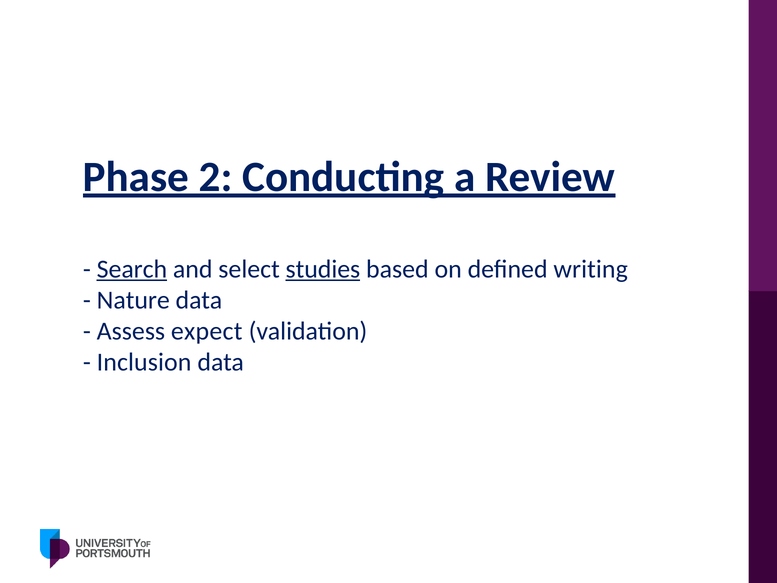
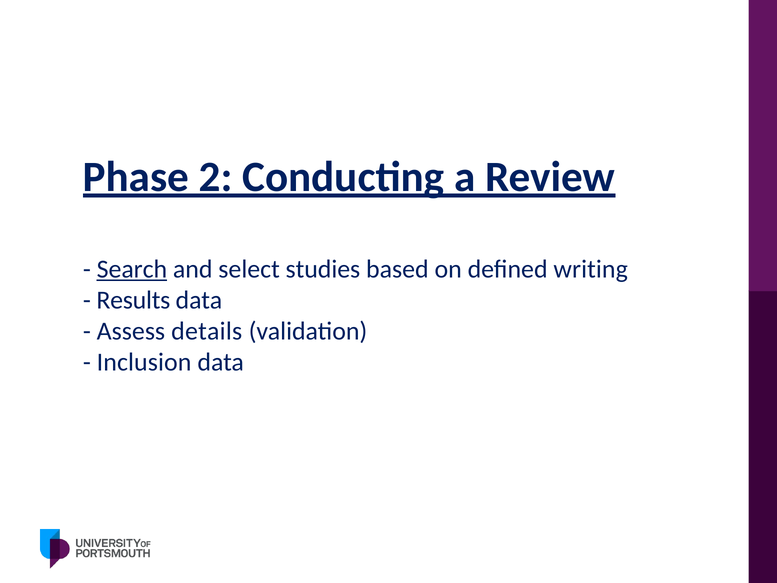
studies underline: present -> none
Nature: Nature -> Results
expect: expect -> details
